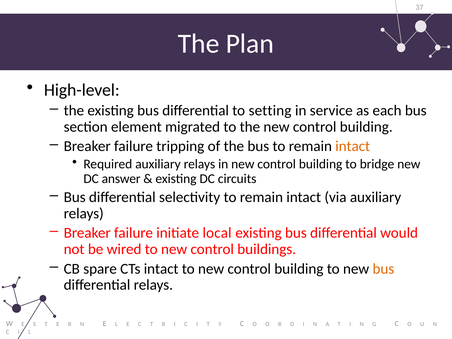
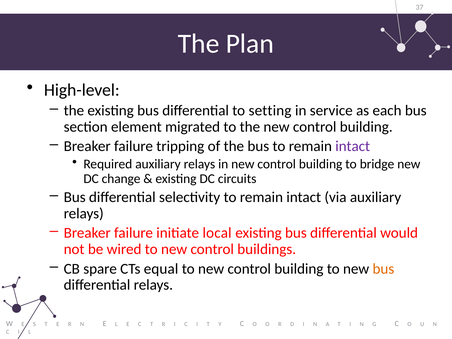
intact at (353, 146) colour: orange -> purple
answer: answer -> change
CTs intact: intact -> equal
